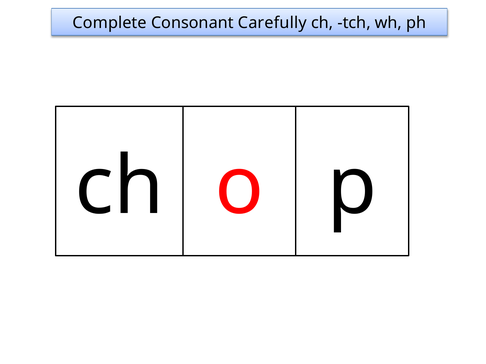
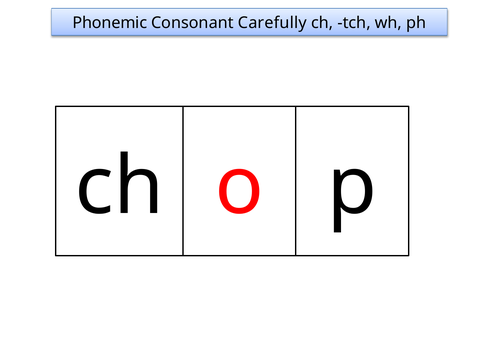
Complete: Complete -> Phonemic
